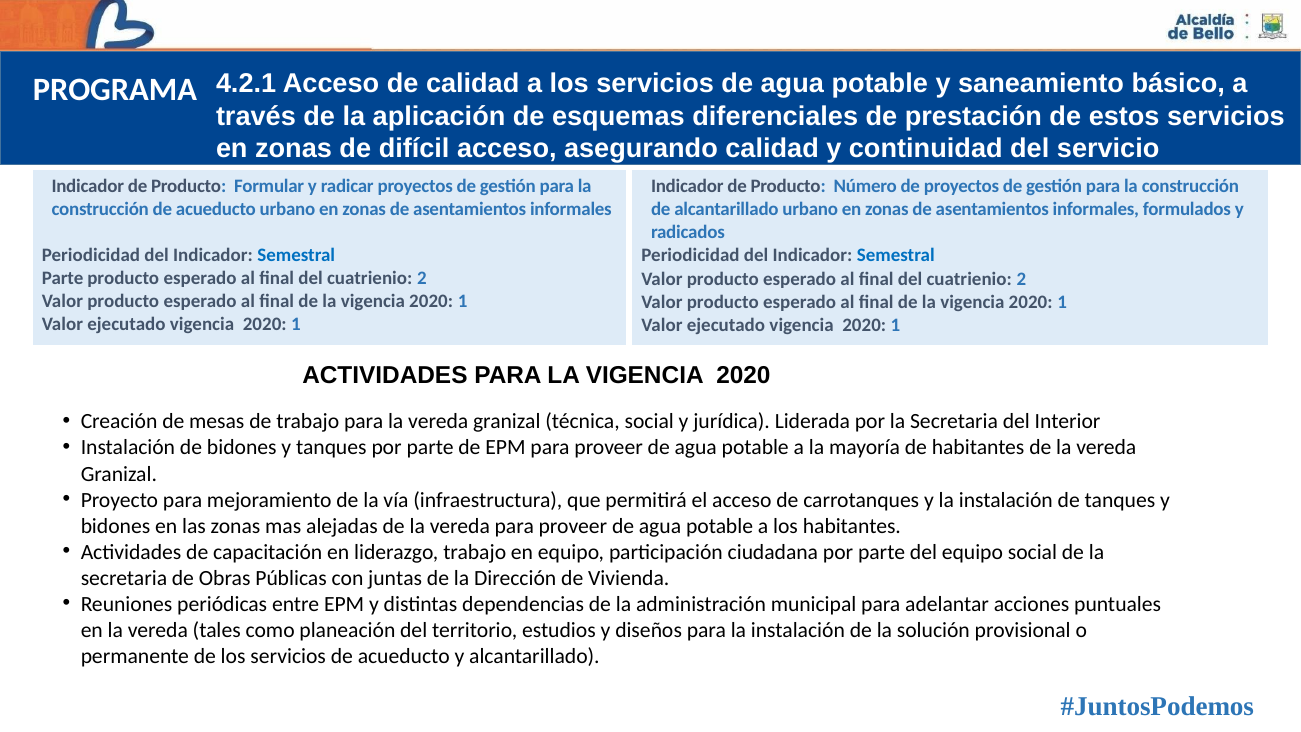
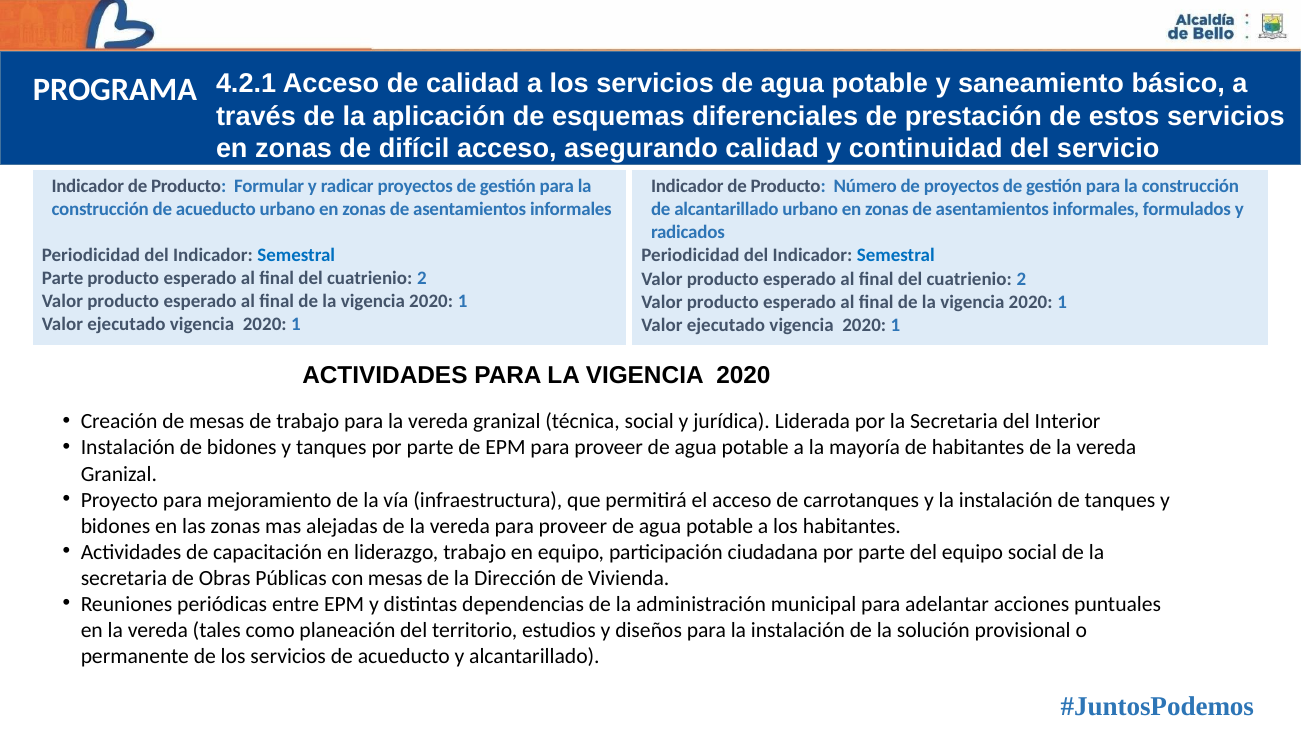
con juntas: juntas -> mesas
